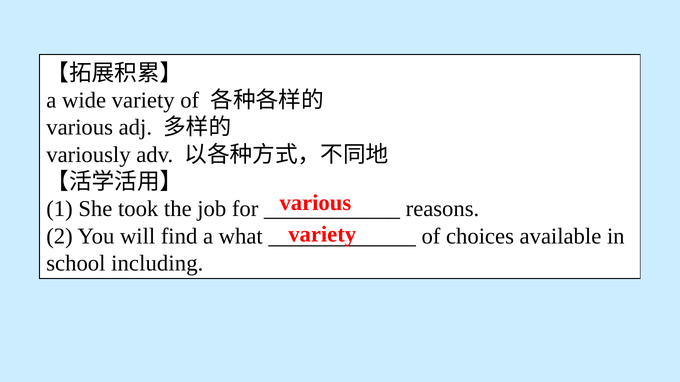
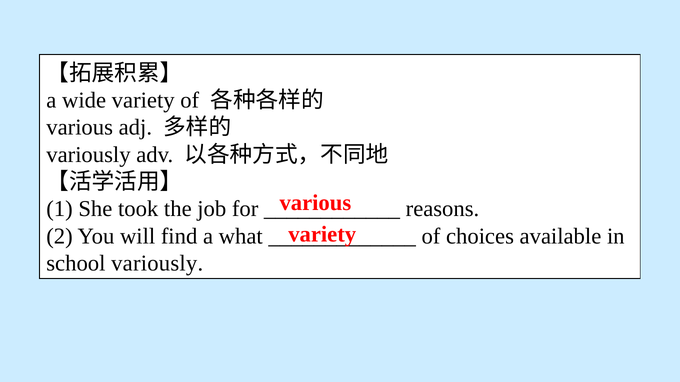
school including: including -> variously
